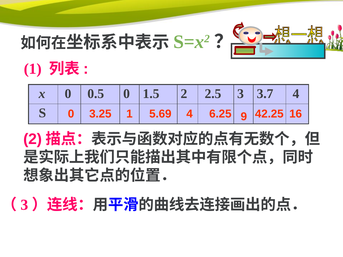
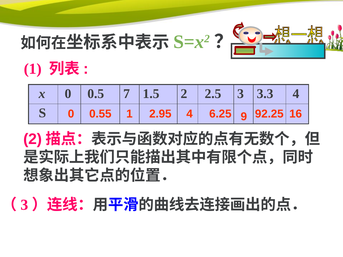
0.5 0: 0 -> 7
3.7: 3.7 -> 3.3
3.25: 3.25 -> 0.55
5.69: 5.69 -> 2.95
42.25: 42.25 -> 92.25
